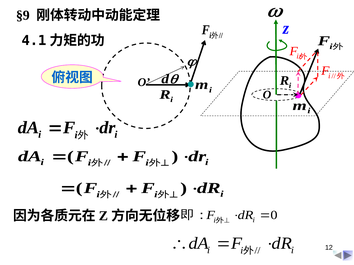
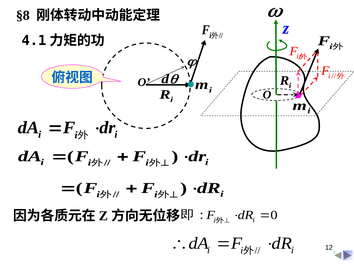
§9: §9 -> §8
